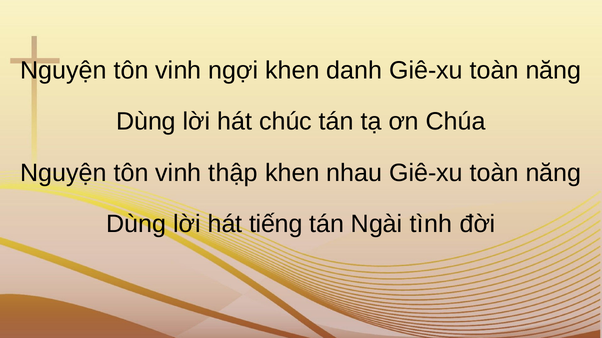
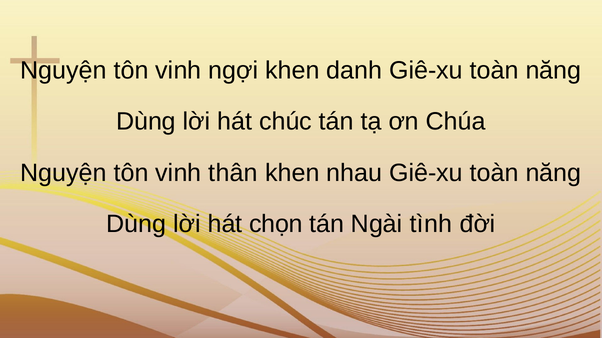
thập: thập -> thân
tiếng: tiếng -> chọn
